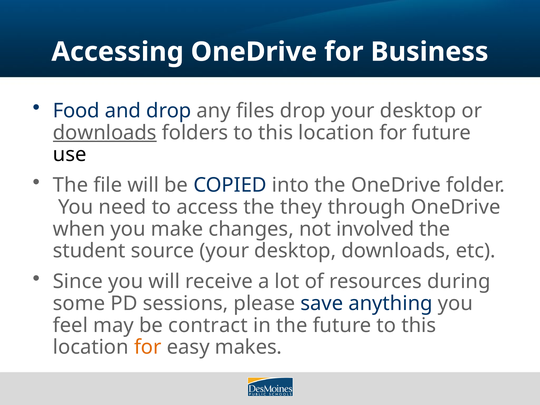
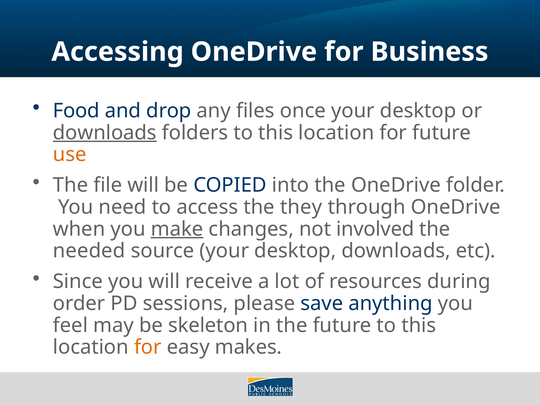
files drop: drop -> once
use colour: black -> orange
make underline: none -> present
student: student -> needed
some: some -> order
contract: contract -> skeleton
